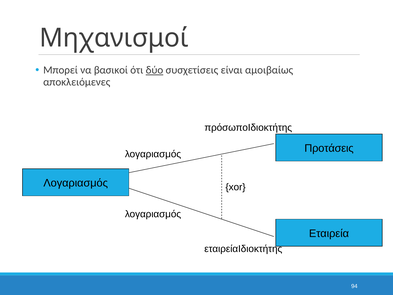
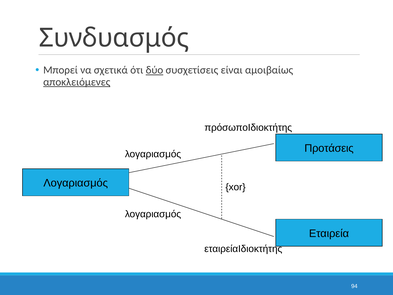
Μηχανισμοί: Μηχανισμοί -> Συνδυασμός
βασικοί: βασικοί -> σχετικά
αποκλειόμενες underline: none -> present
